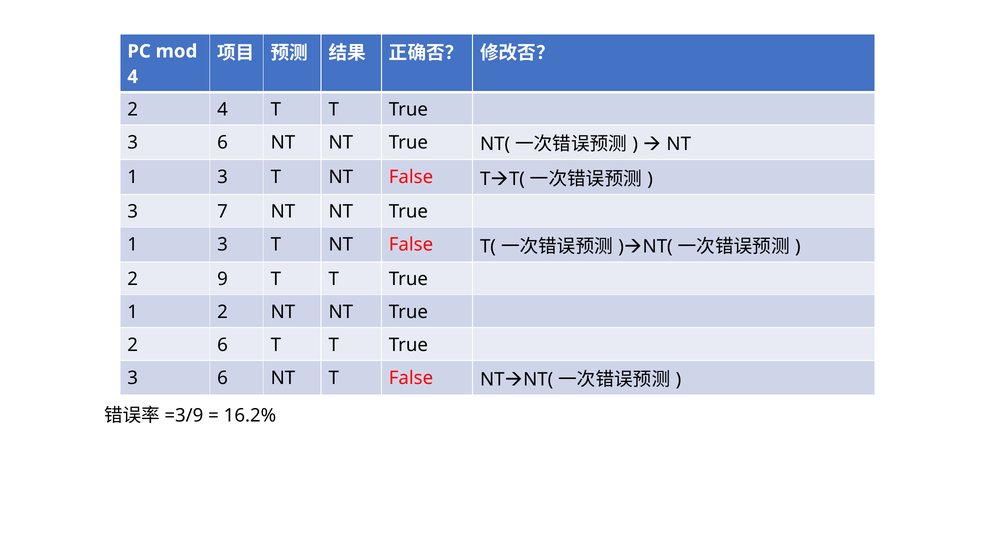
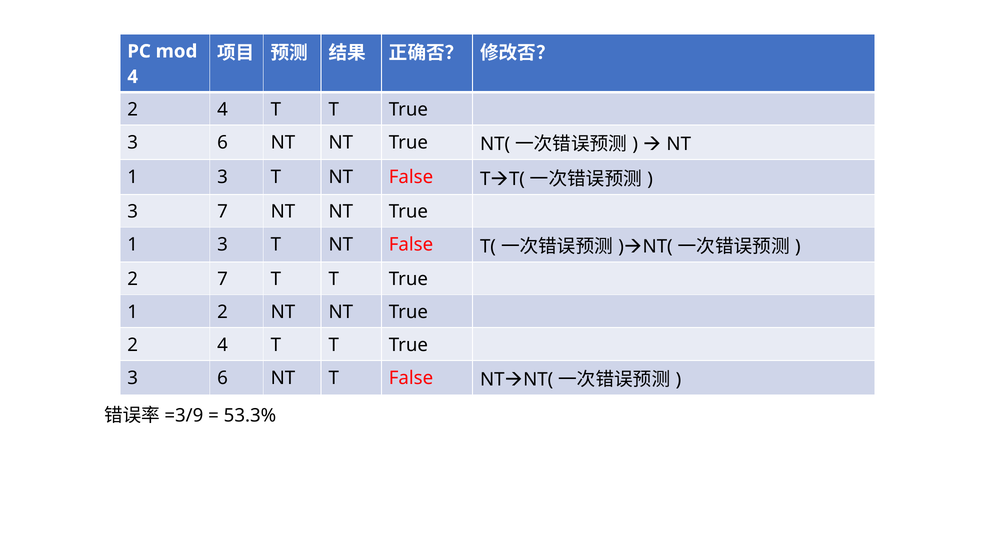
2 9: 9 -> 7
6 at (223, 345): 6 -> 4
16.2%: 16.2% -> 53.3%
